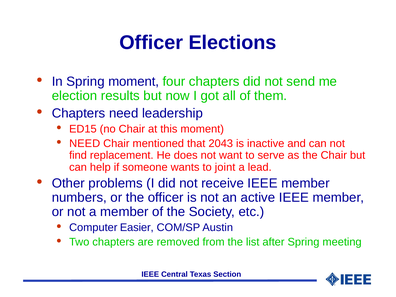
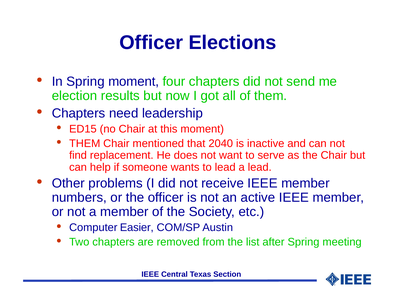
NEED at (85, 143): NEED -> THEM
2043: 2043 -> 2040
to joint: joint -> lead
